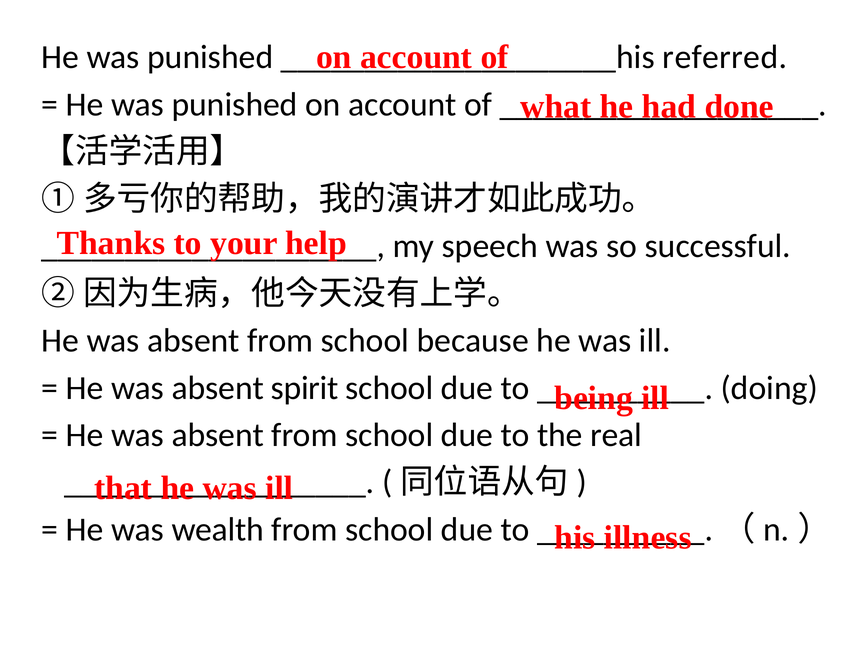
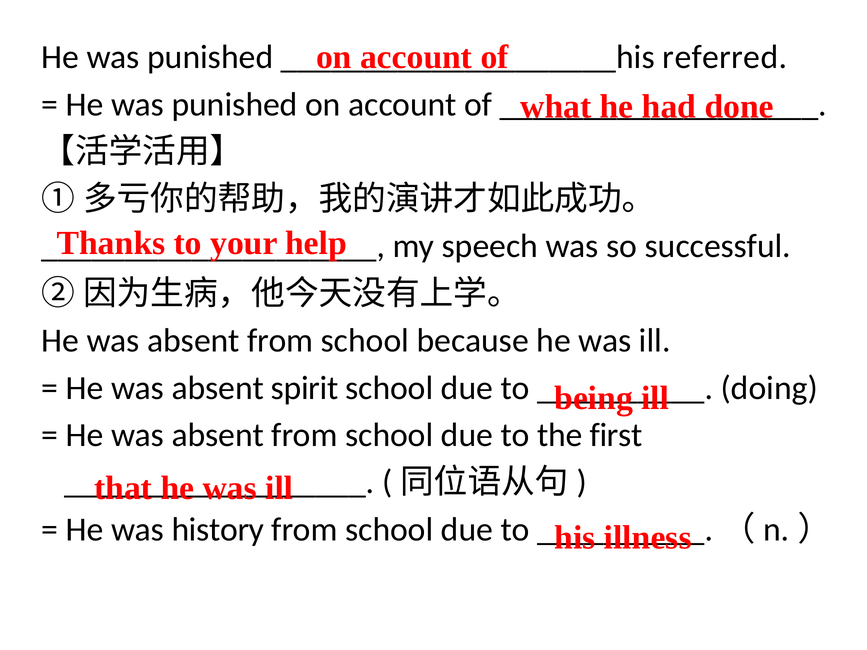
real: real -> first
wealth: wealth -> history
